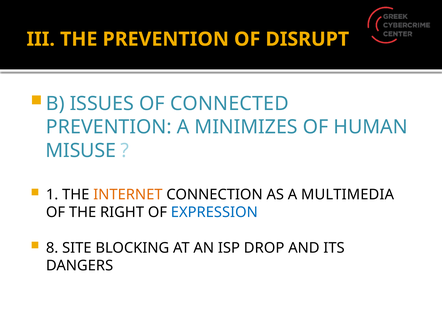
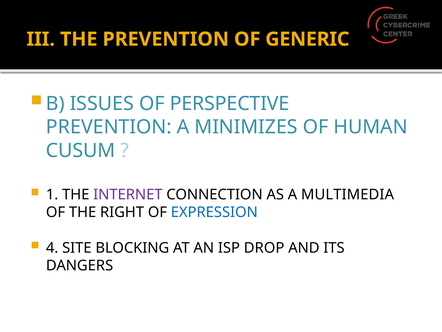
DISRUPT: DISRUPT -> GENERIC
CONNECTED: CONNECTED -> PERSPECTIVE
MISUSE: MISUSE -> CUSUM
INTERNET colour: orange -> purple
8: 8 -> 4
